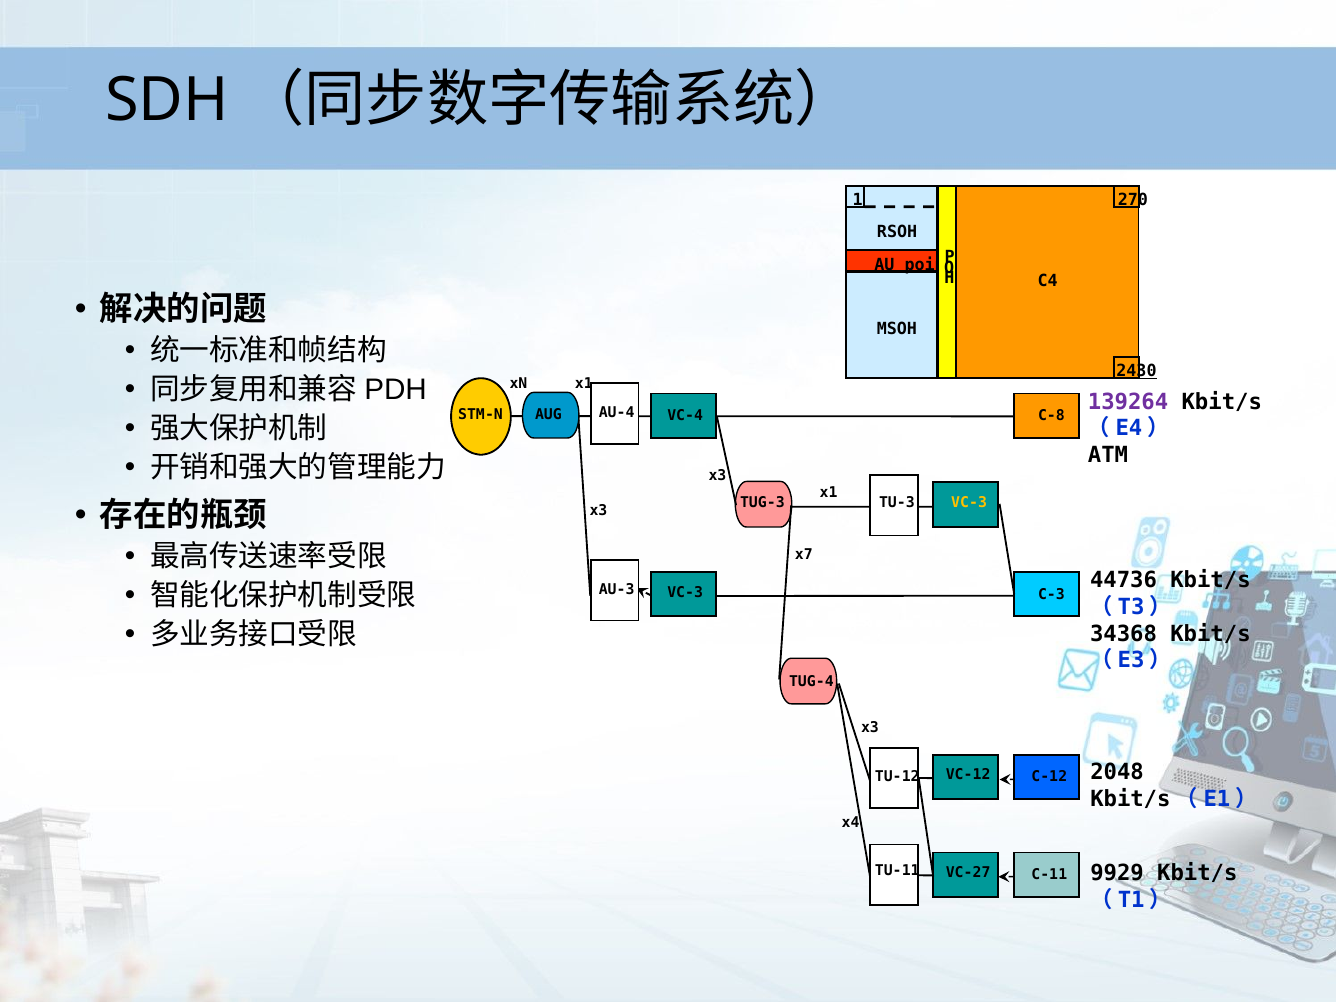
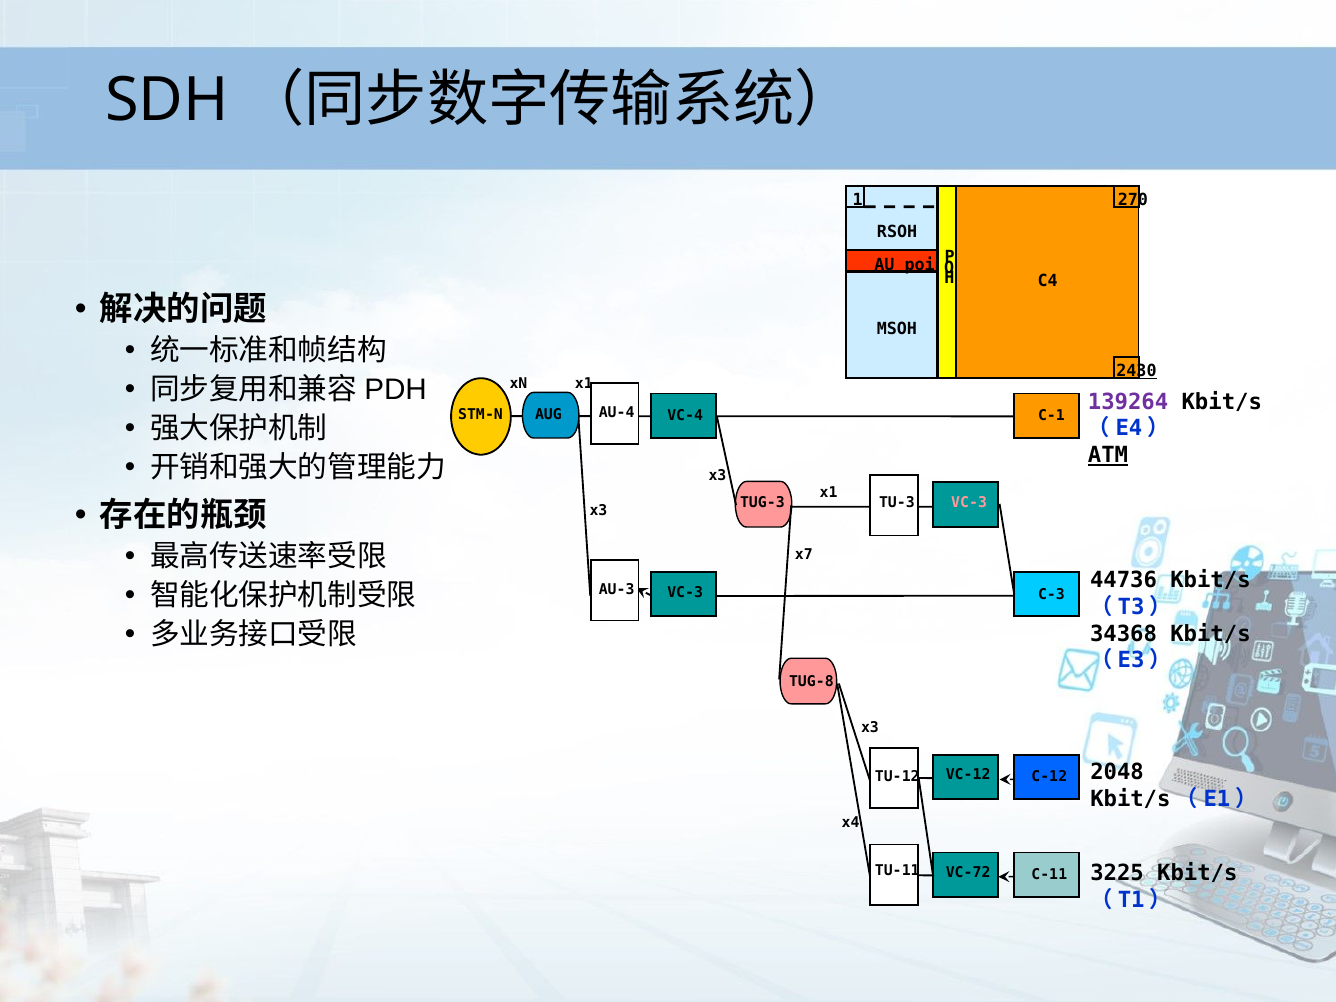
C-8: C-8 -> C-1
ATM underline: none -> present
VC-3 at (969, 503) colour: yellow -> pink
TUG-4: TUG-4 -> TUG-8
9929: 9929 -> 3225
VC-27: VC-27 -> VC-72
